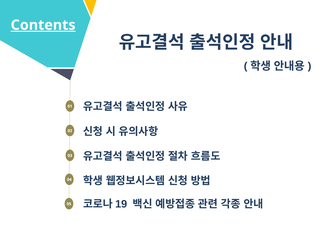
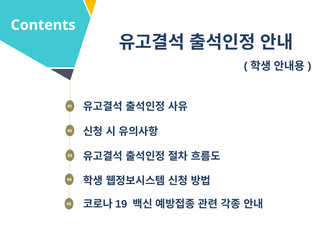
Contents underline: present -> none
